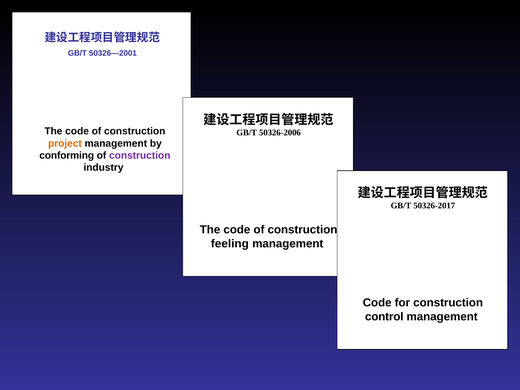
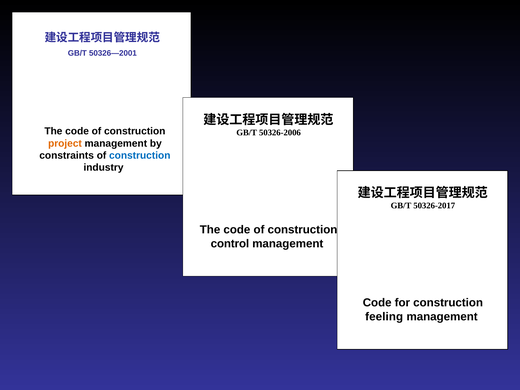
conforming: conforming -> constraints
construction at (140, 156) colour: purple -> blue
feeling: feeling -> control
control: control -> feeling
